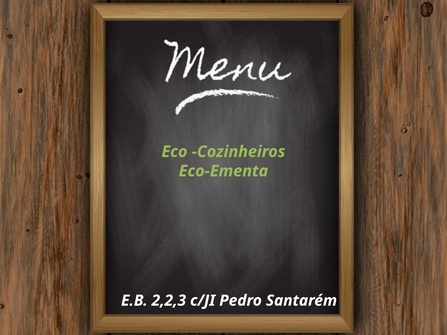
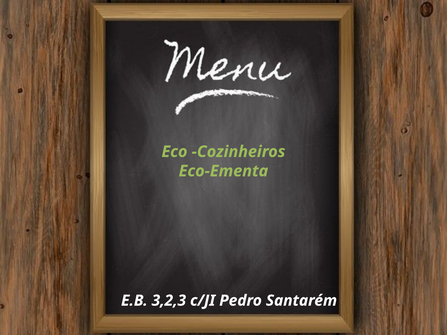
2,2,3: 2,2,3 -> 3,2,3
